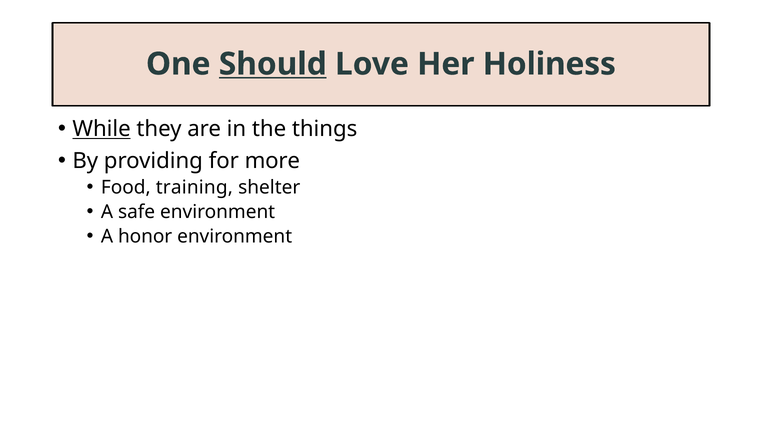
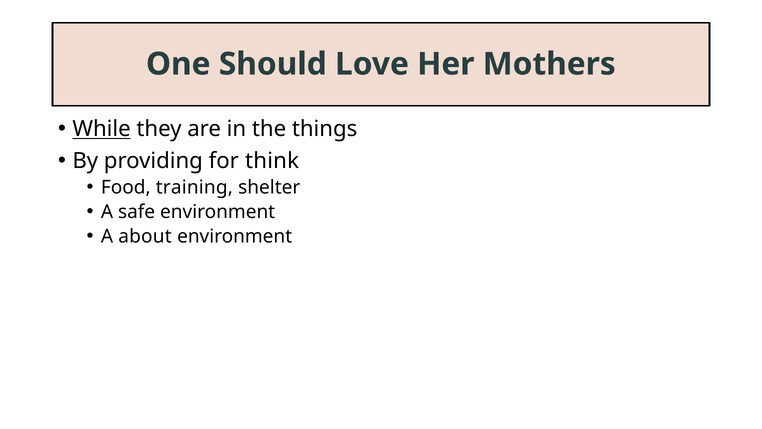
Should underline: present -> none
Holiness: Holiness -> Mothers
more: more -> think
honor: honor -> about
